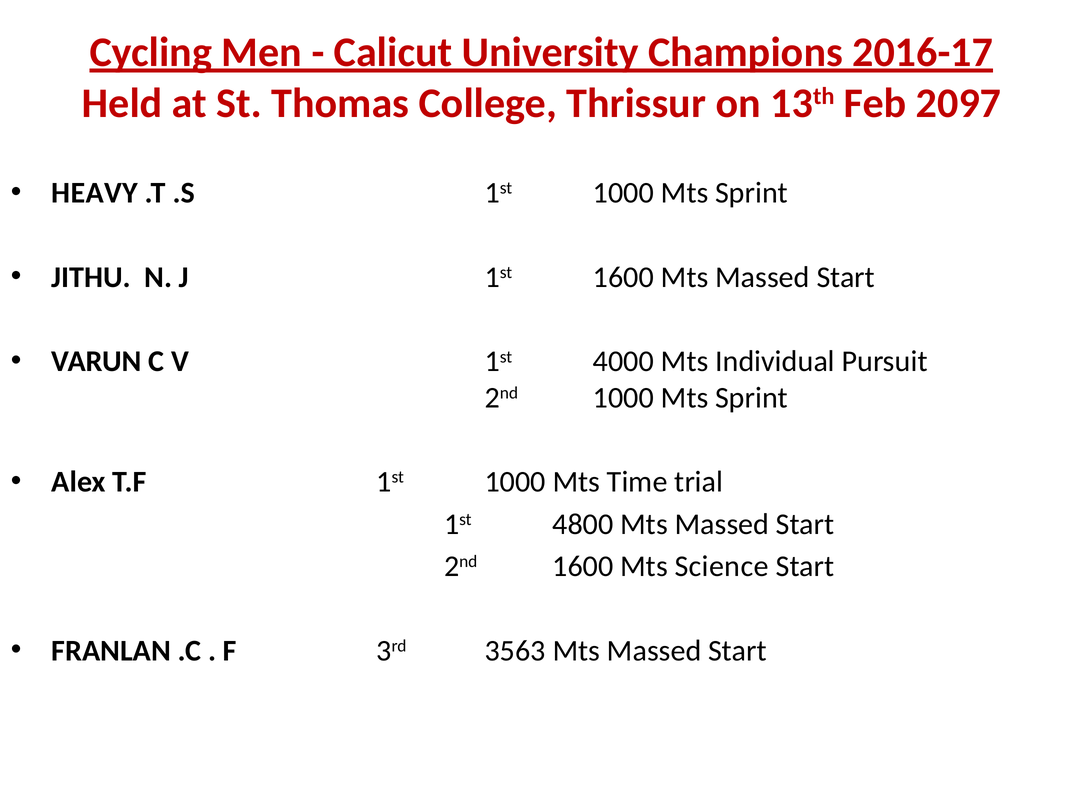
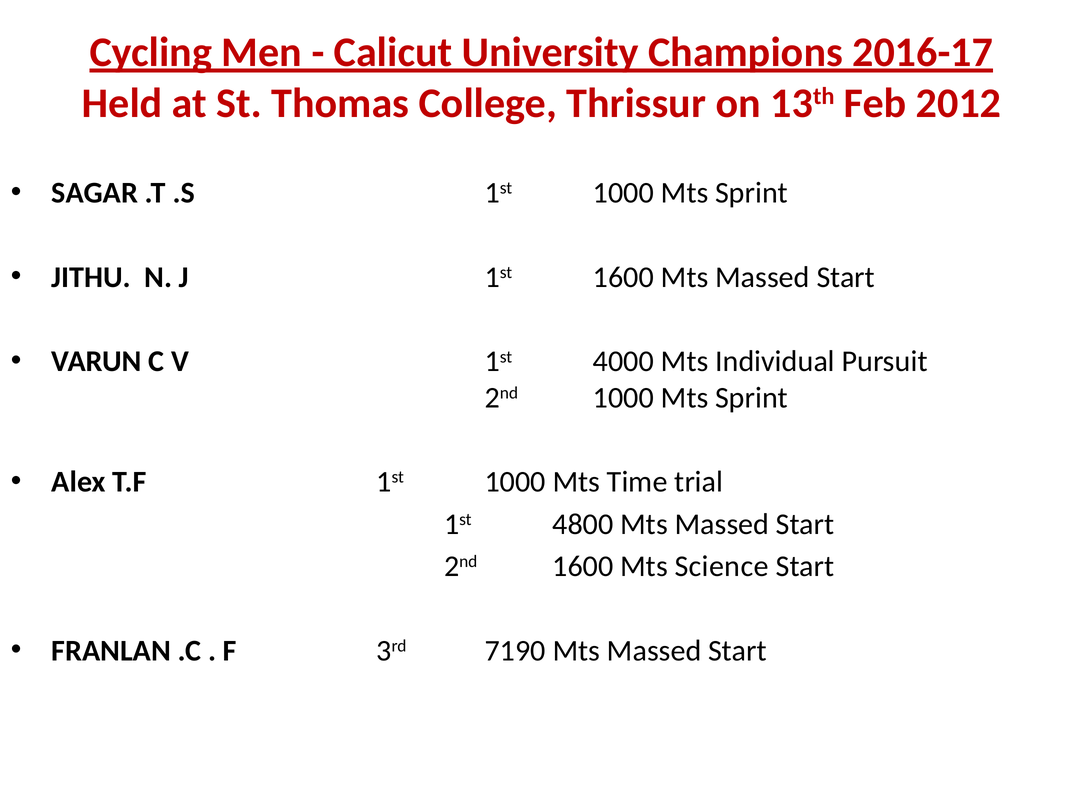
2097: 2097 -> 2012
HEAVY: HEAVY -> SAGAR
3563: 3563 -> 7190
